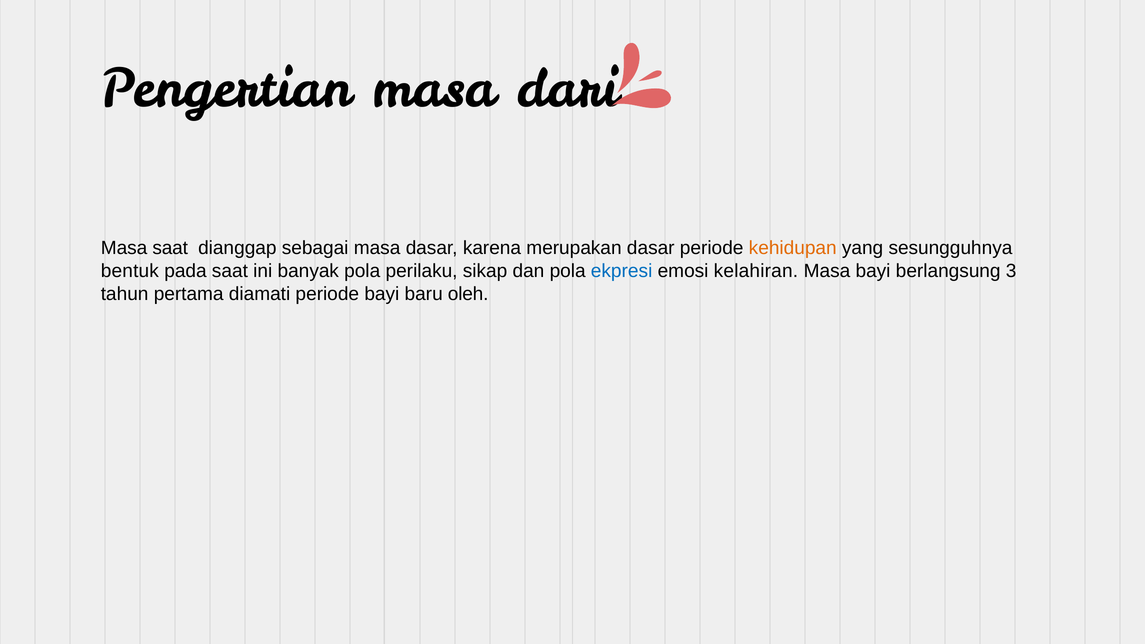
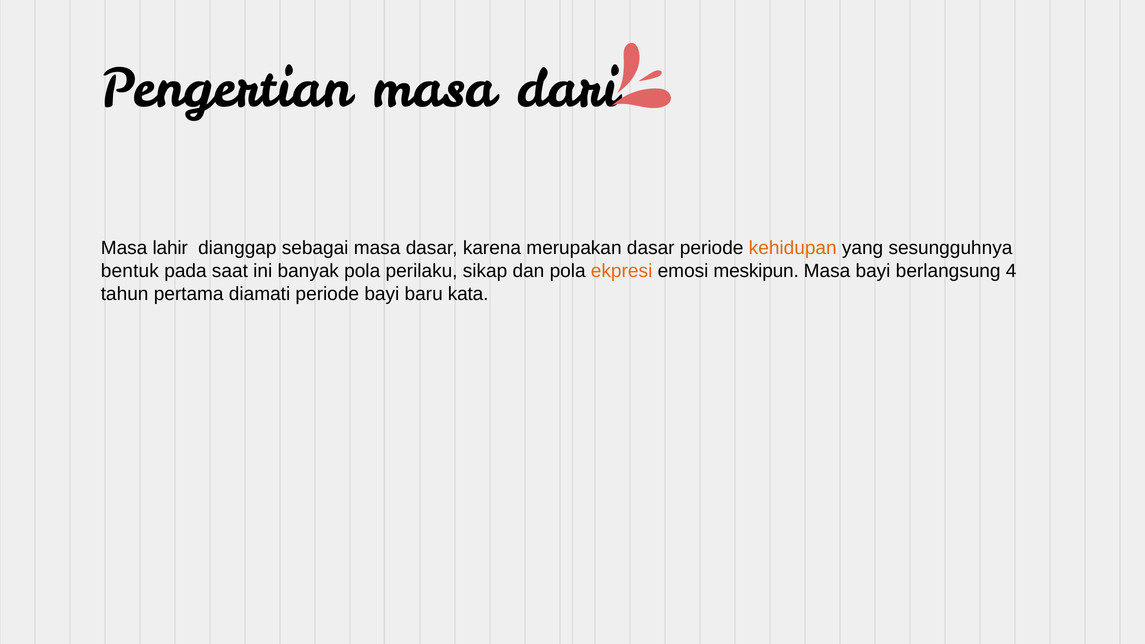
Masa saat: saat -> lahir
ekpresi colour: blue -> orange
kelahiran: kelahiran -> meskipun
3: 3 -> 4
oleh: oleh -> kata
